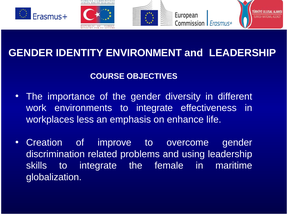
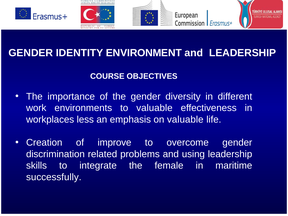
environments to integrate: integrate -> valuable
on enhance: enhance -> valuable
globalization: globalization -> successfully
